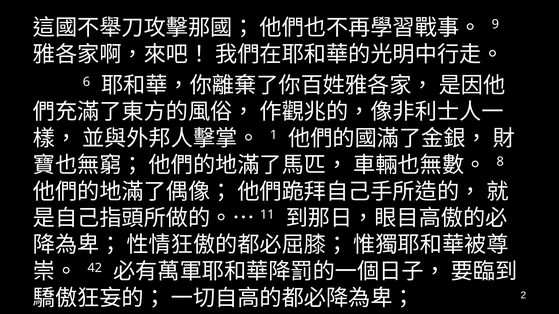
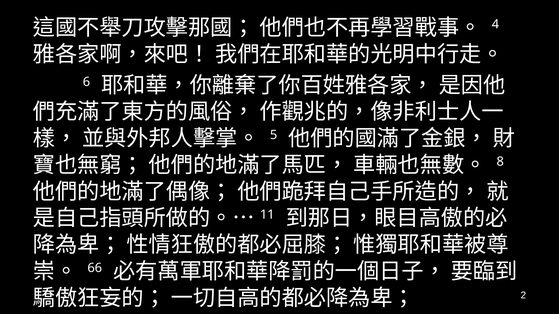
9: 9 -> 4
1: 1 -> 5
42: 42 -> 66
